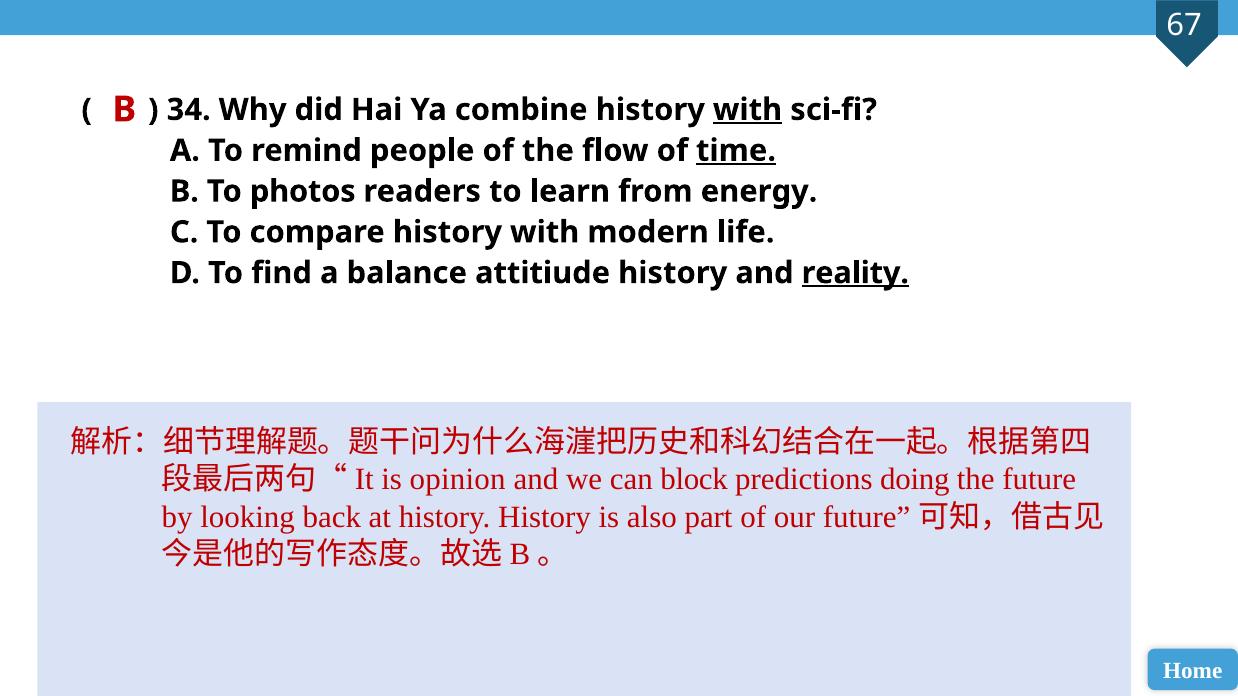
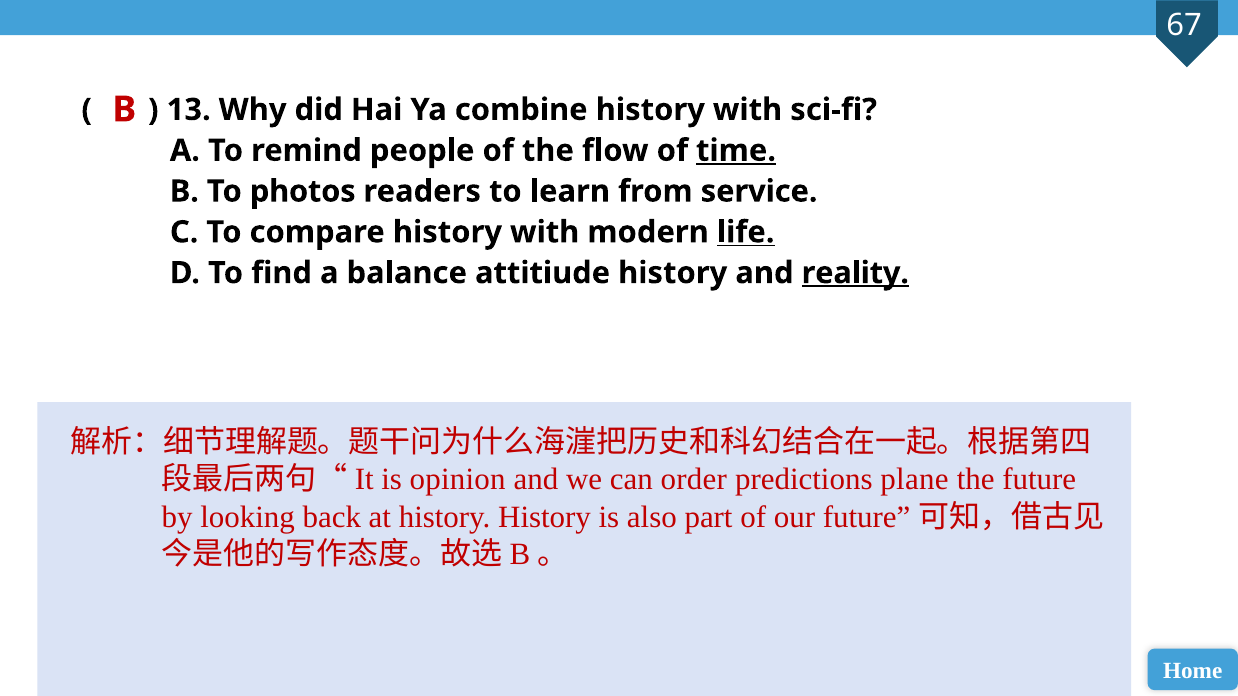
34: 34 -> 13
with at (748, 110) underline: present -> none
energy: energy -> service
life underline: none -> present
block: block -> order
doing: doing -> plane
